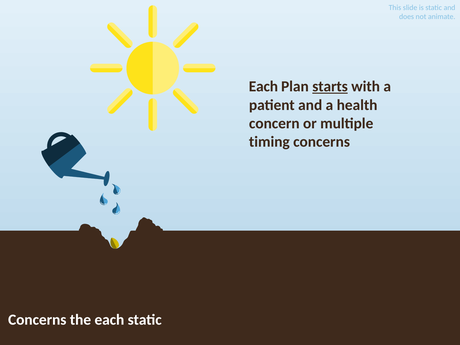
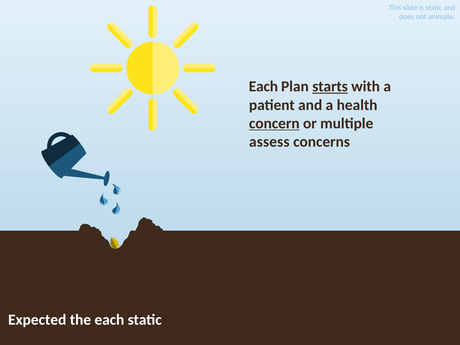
concern underline: none -> present
timing: timing -> assess
Concerns at (37, 320): Concerns -> Expected
